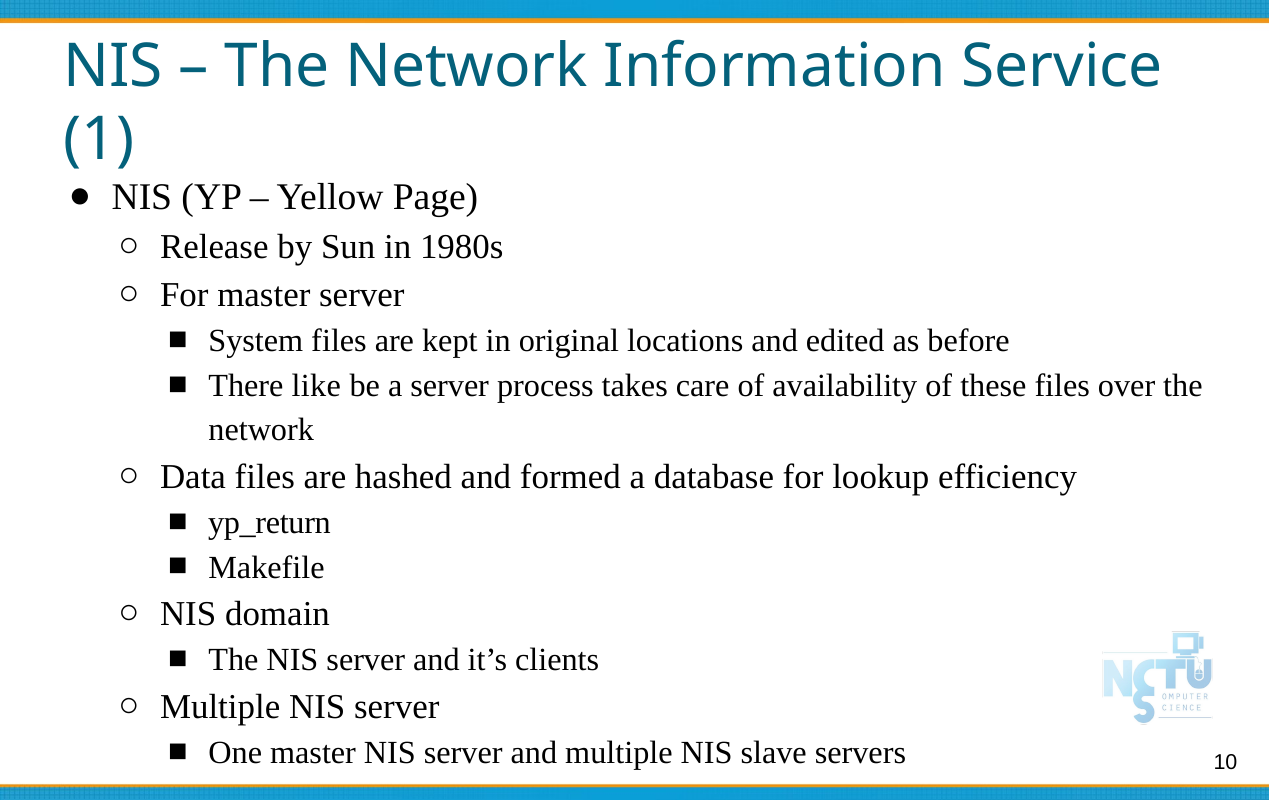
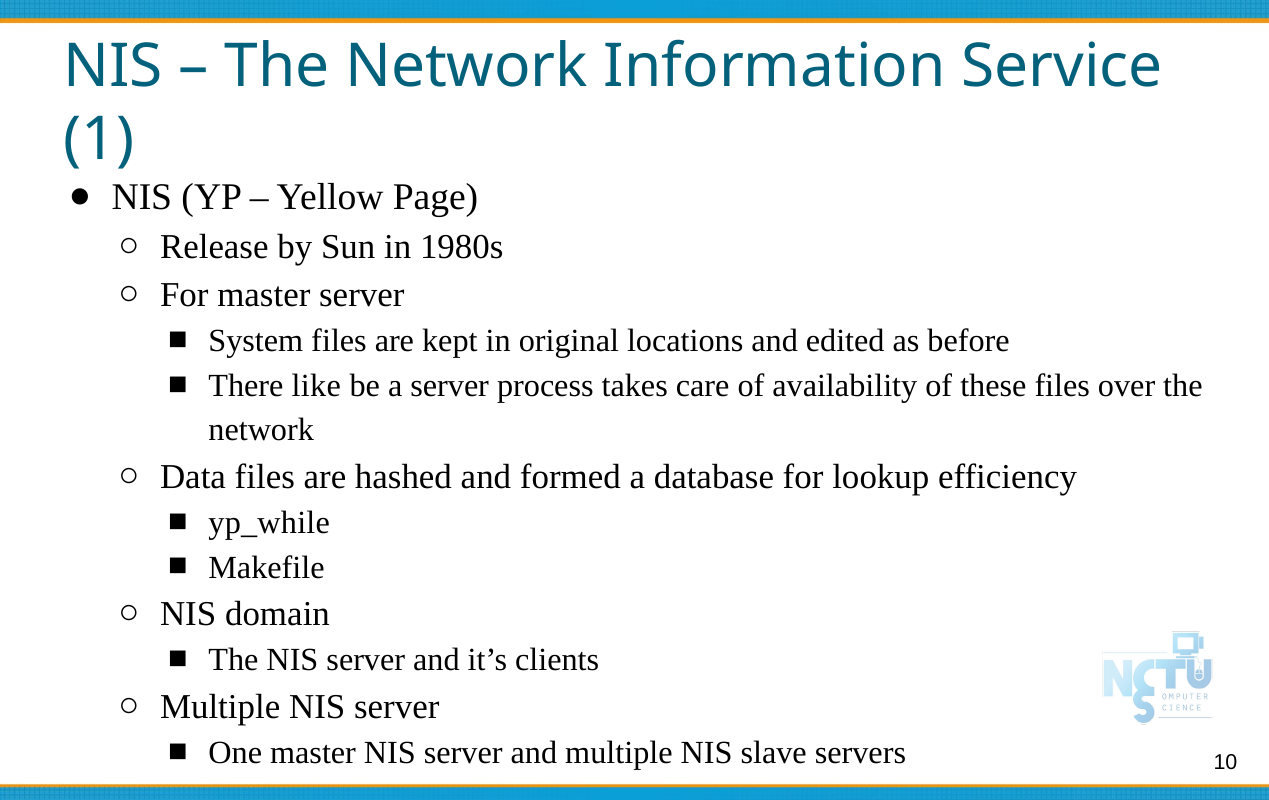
yp_return: yp_return -> yp_while
